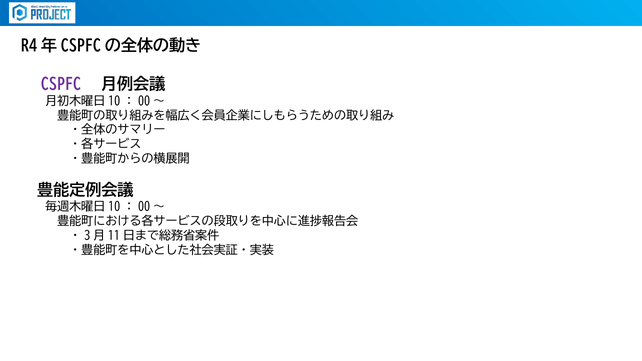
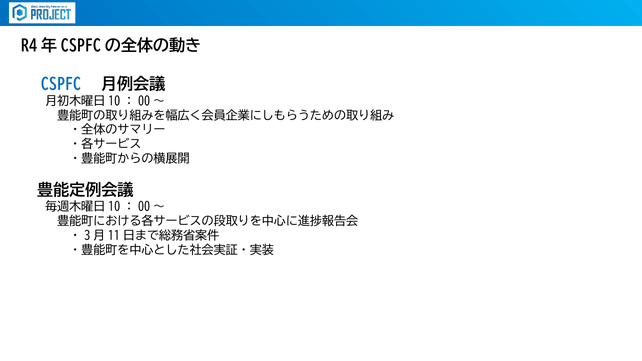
CSPFC colour: purple -> blue
